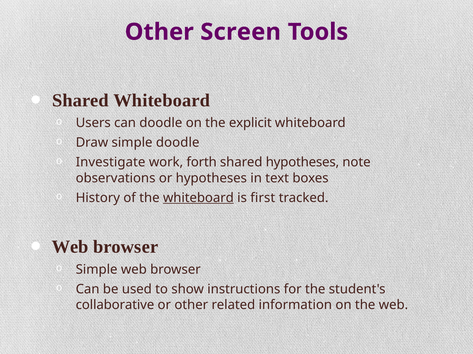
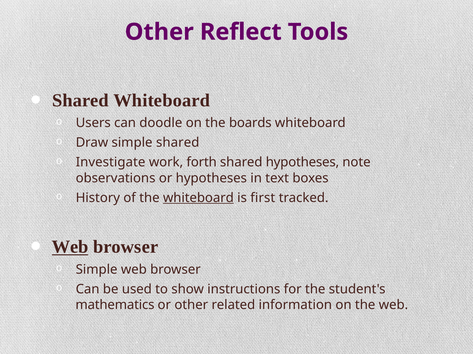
Screen: Screen -> Reflect
explicit: explicit -> boards
simple doodle: doodle -> shared
Web at (70, 247) underline: none -> present
collaborative: collaborative -> mathematics
